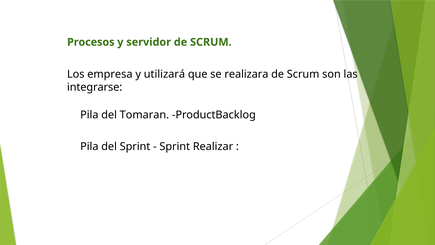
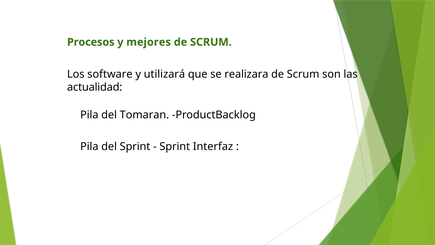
servidor: servidor -> mejores
empresa: empresa -> software
integrarse: integrarse -> actualidad
Realizar: Realizar -> Interfaz
